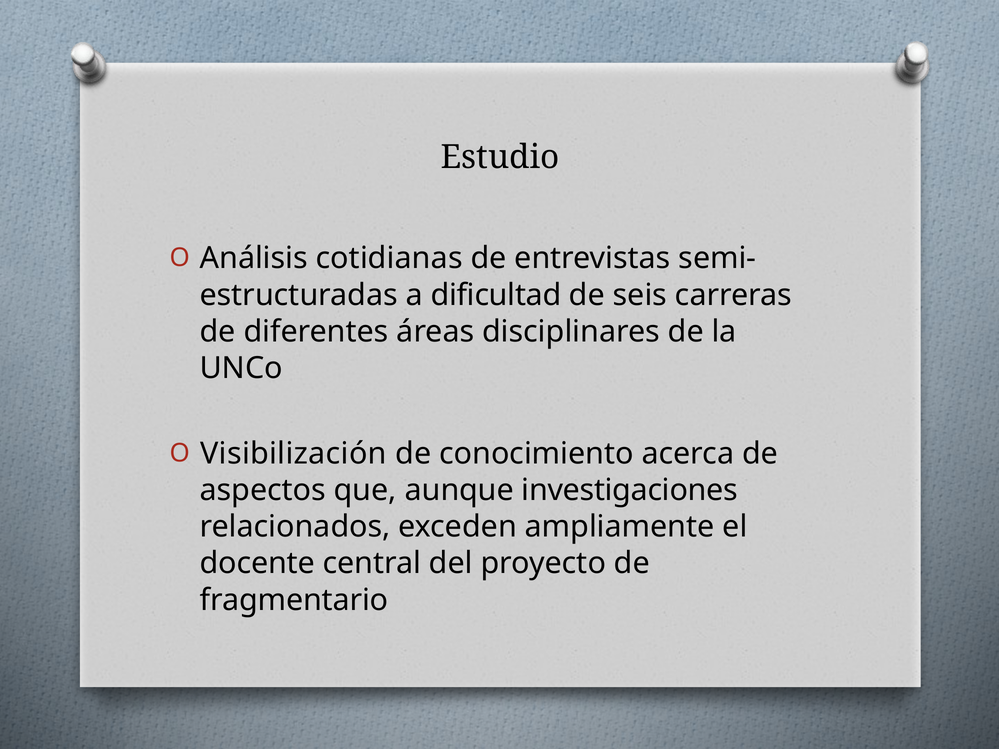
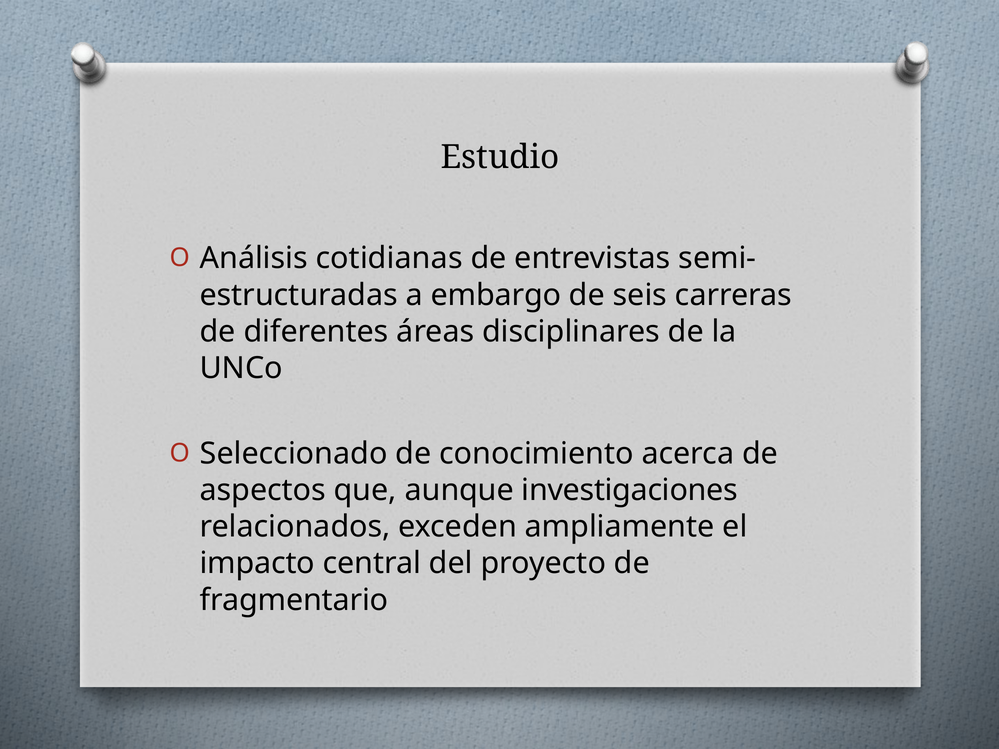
dificultad: dificultad -> embargo
Visibilización: Visibilización -> Seleccionado
docente: docente -> impacto
